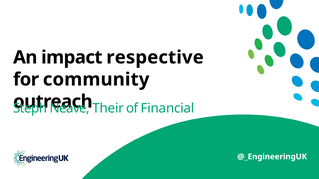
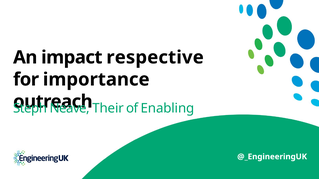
community: community -> importance
Financial: Financial -> Enabling
